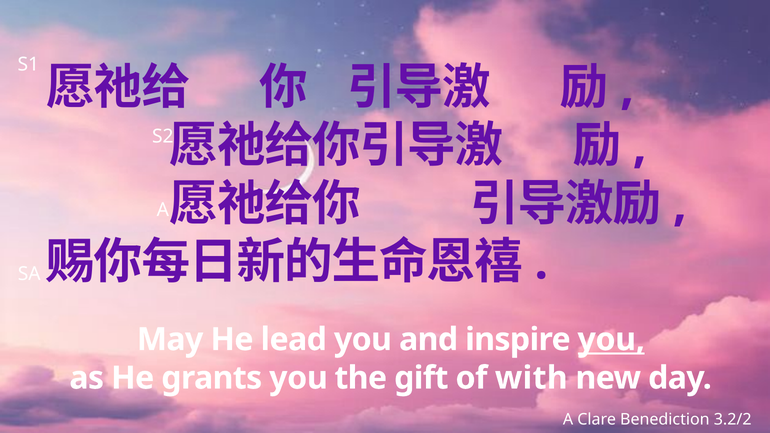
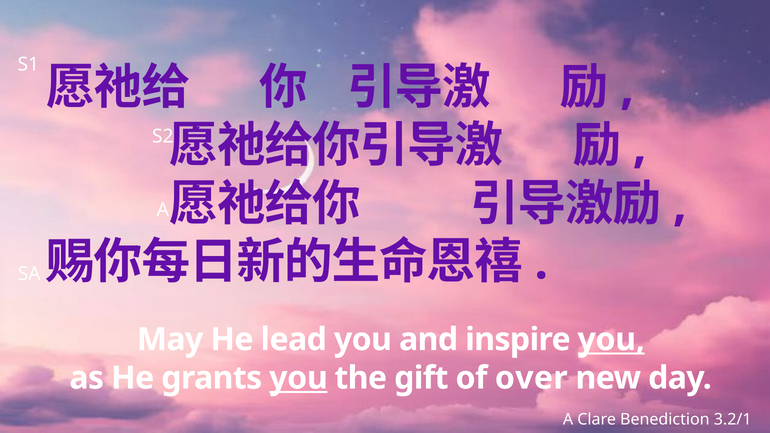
you at (298, 378) underline: none -> present
with: with -> over
3.2/2: 3.2/2 -> 3.2/1
